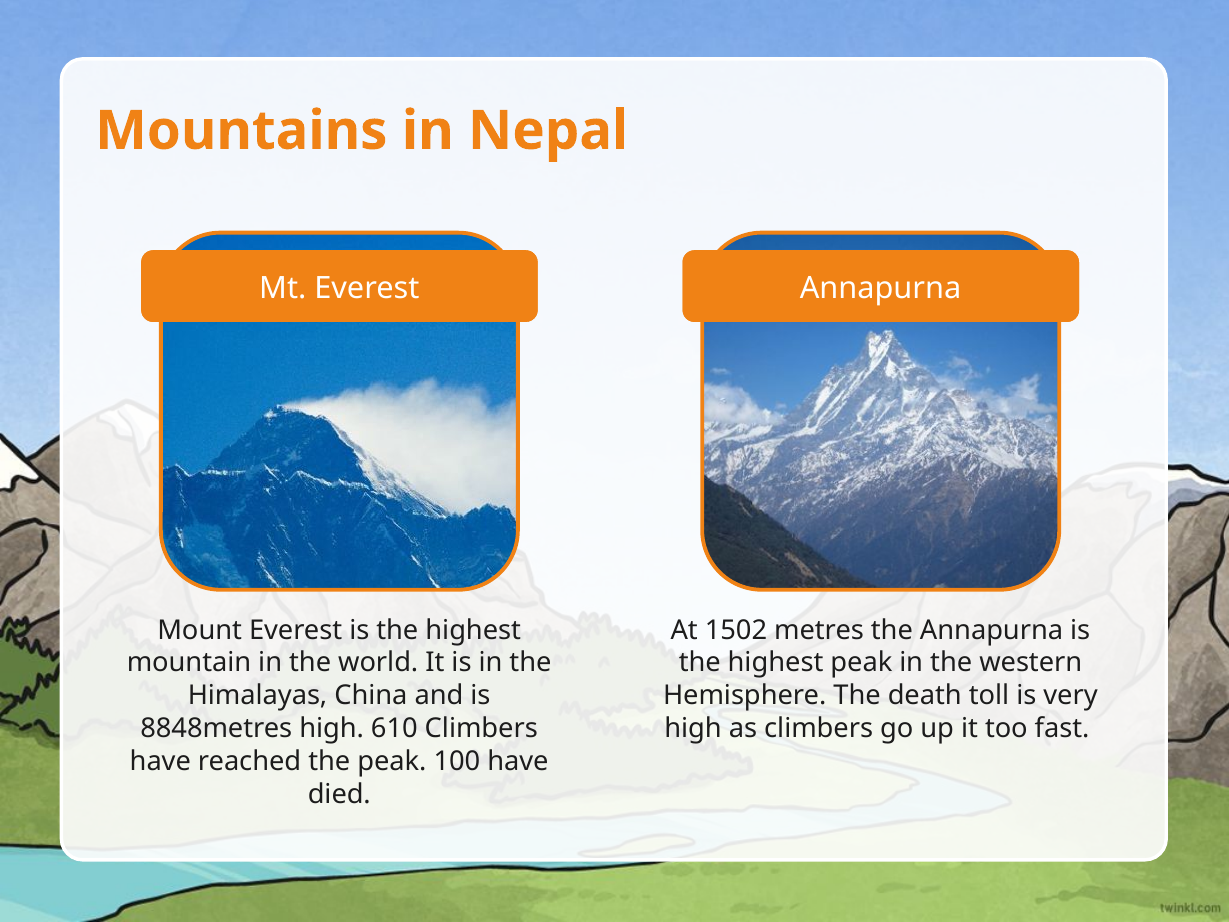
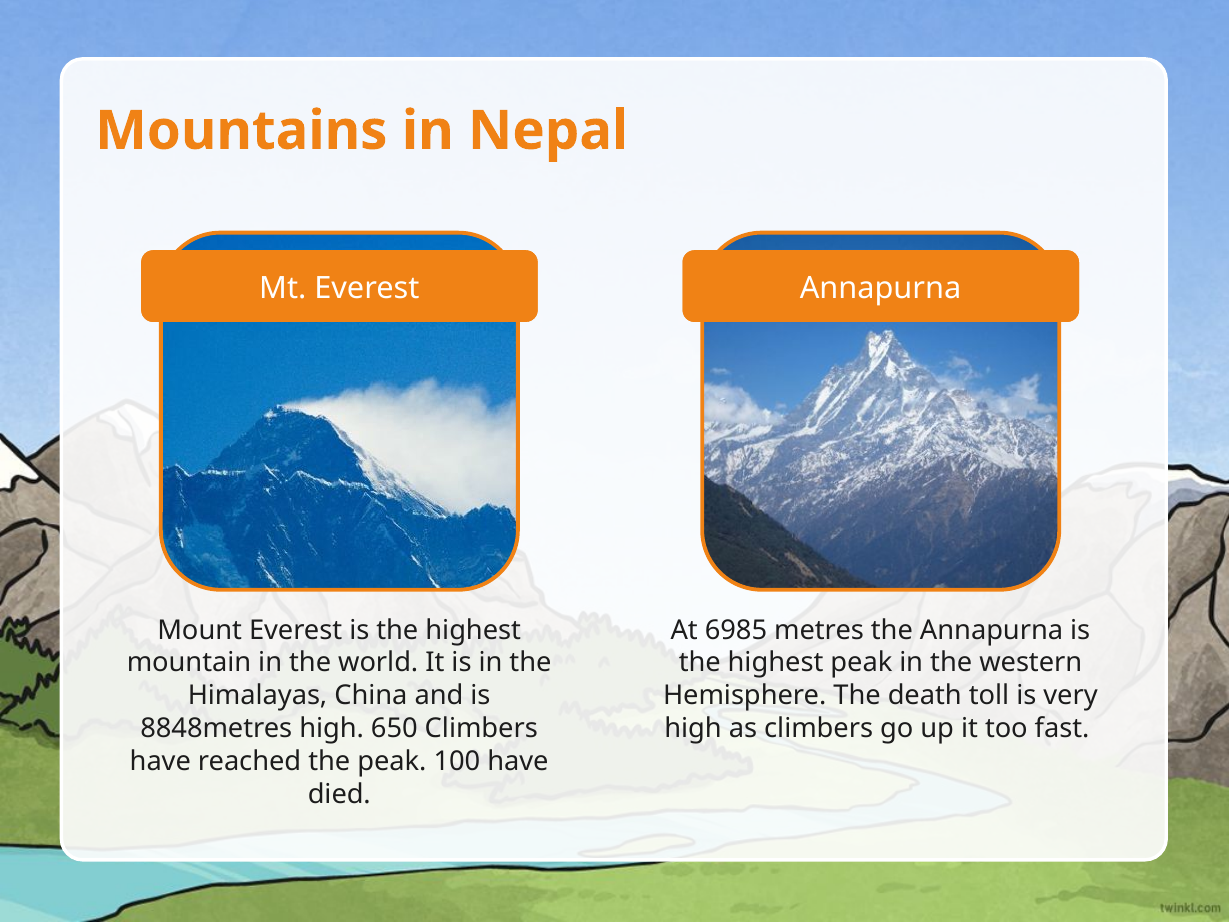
1502: 1502 -> 6985
610: 610 -> 650
